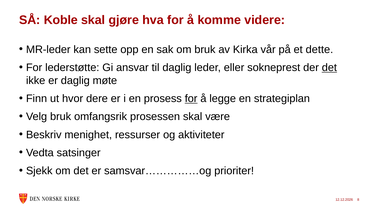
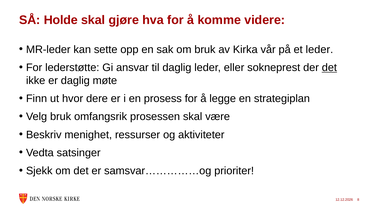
Koble: Koble -> Holde
et dette: dette -> leder
for at (191, 99) underline: present -> none
